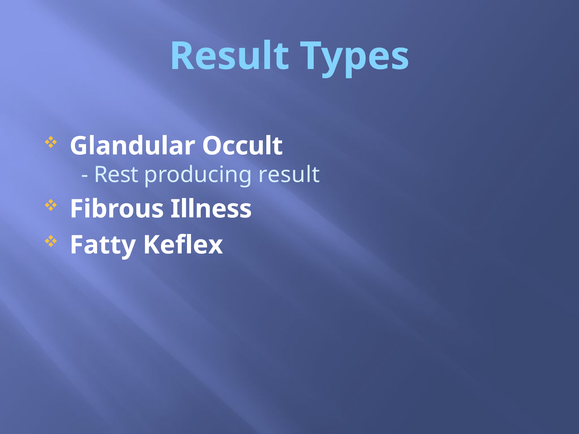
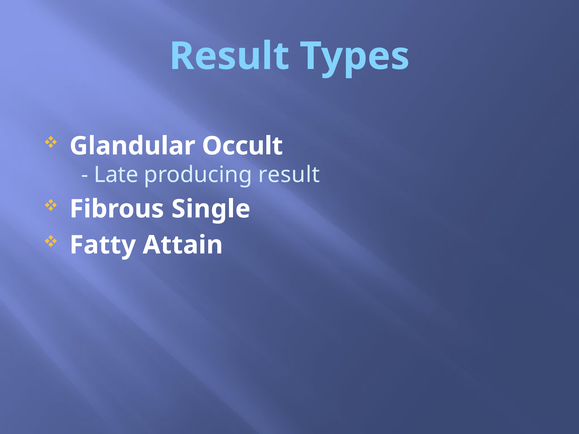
Rest: Rest -> Late
Illness: Illness -> Single
Keflex: Keflex -> Attain
